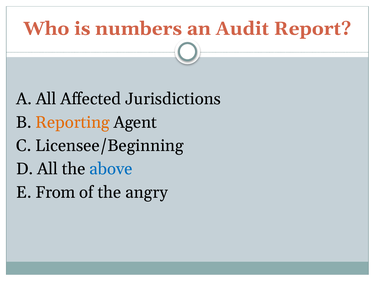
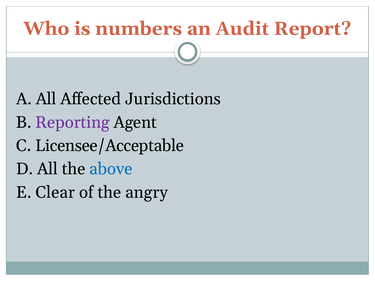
Reporting colour: orange -> purple
Licensee/Beginning: Licensee/Beginning -> Licensee/Acceptable
From: From -> Clear
